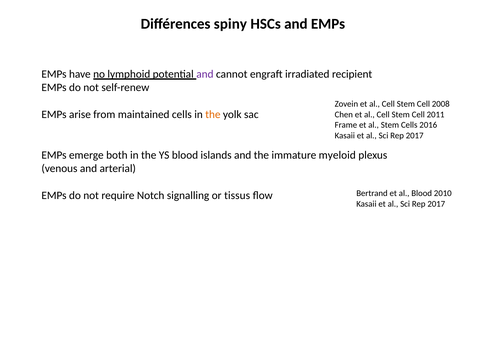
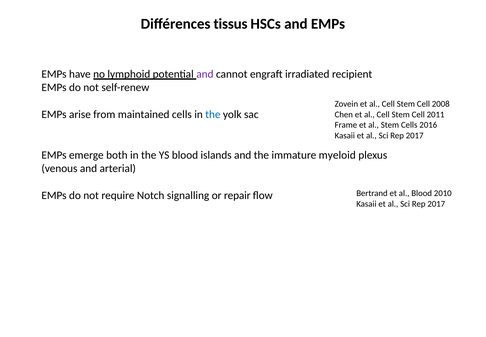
spiny: spiny -> tissus
the at (213, 114) colour: orange -> blue
tissus: tissus -> repair
